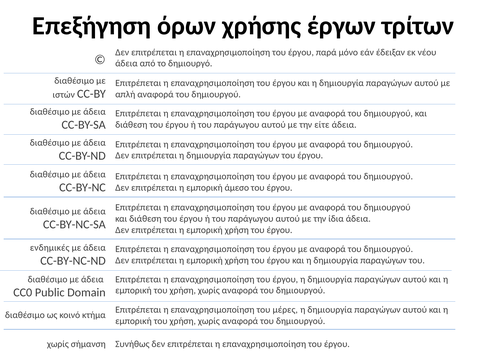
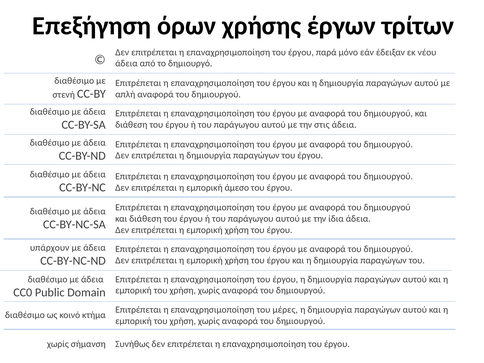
ιστών: ιστών -> στενή
είτε: είτε -> στις
ενδημικές: ενδημικές -> υπάρχουν
